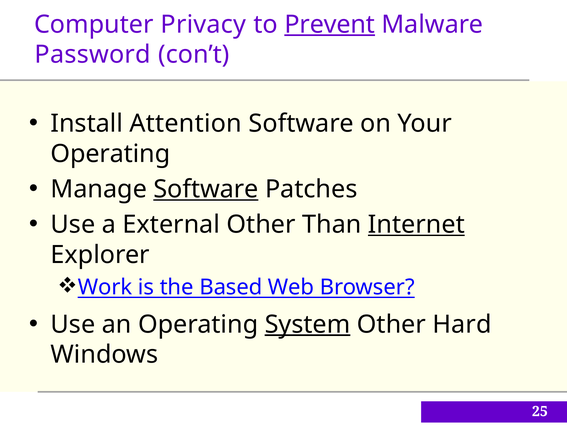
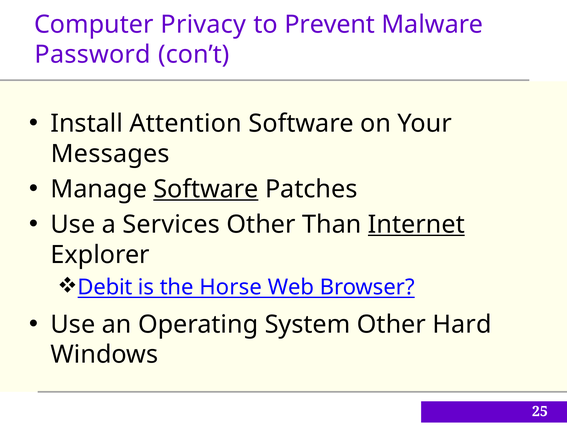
Prevent underline: present -> none
Operating at (110, 154): Operating -> Messages
External: External -> Services
Work: Work -> Debit
Based: Based -> Horse
System underline: present -> none
